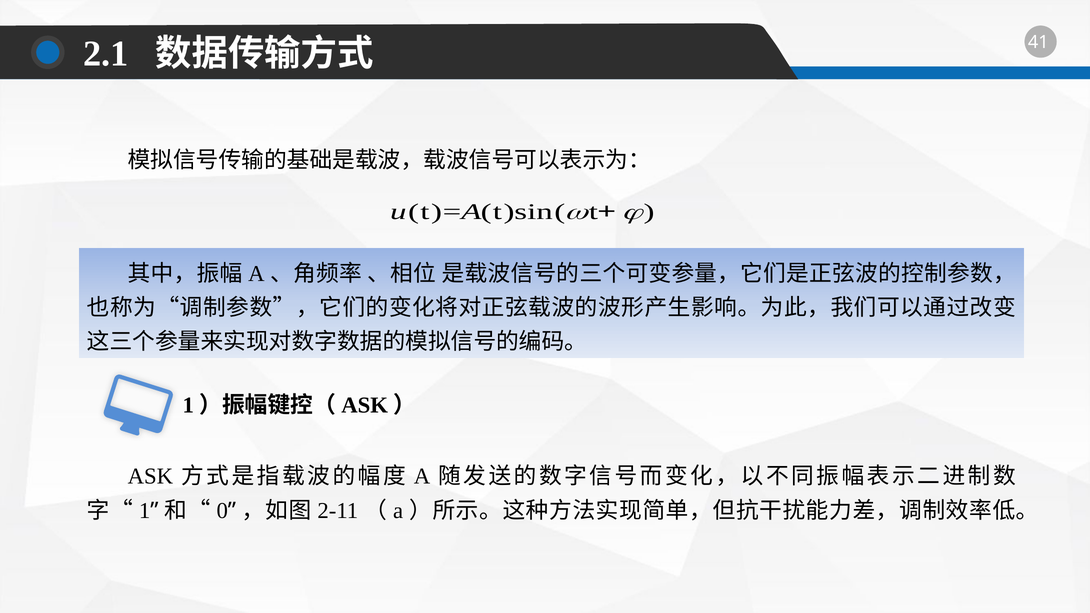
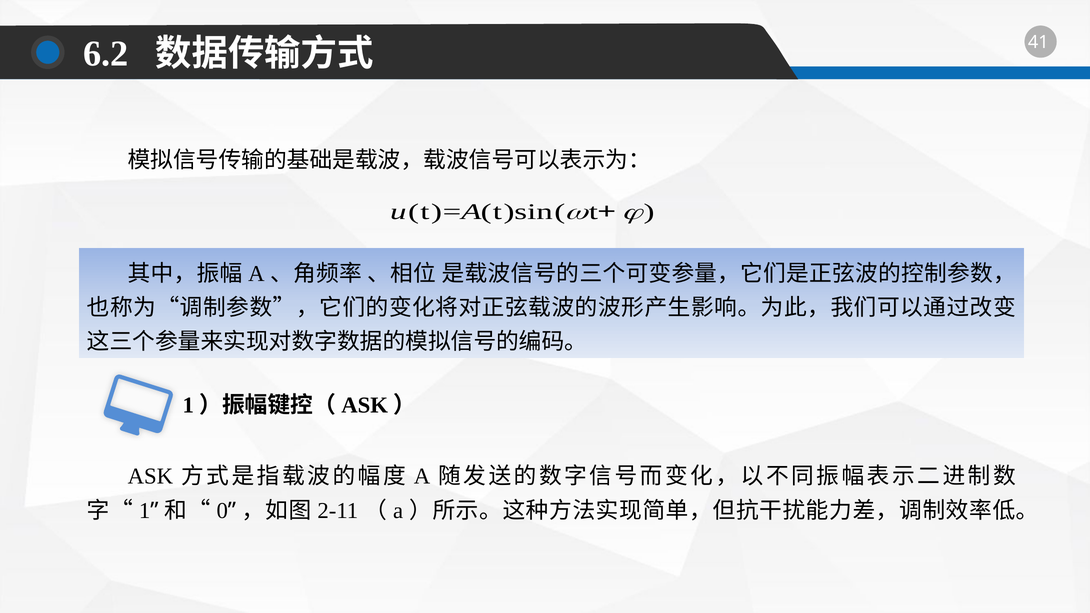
2.1: 2.1 -> 6.2
